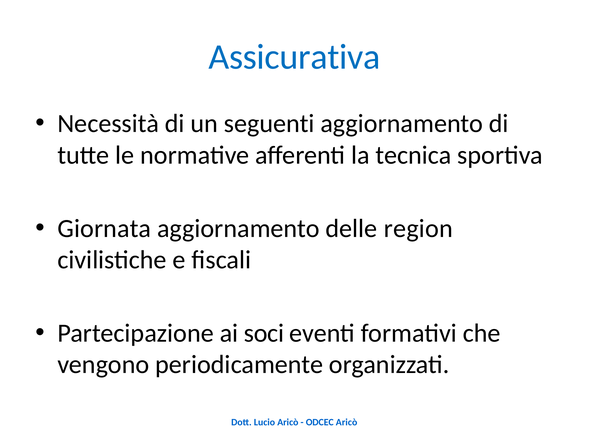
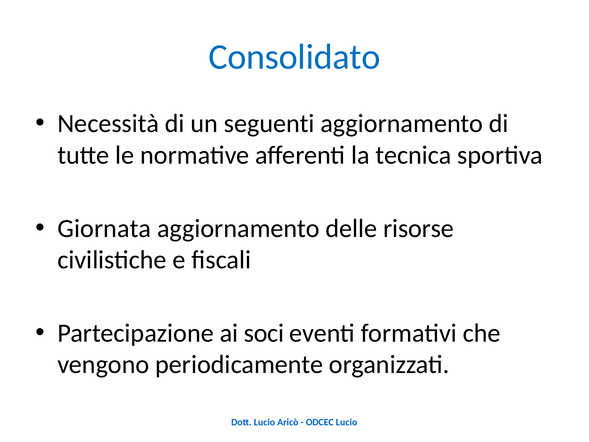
Assicurativa: Assicurativa -> Consolidato
region: region -> risorse
ODCEC Aricò: Aricò -> Lucio
